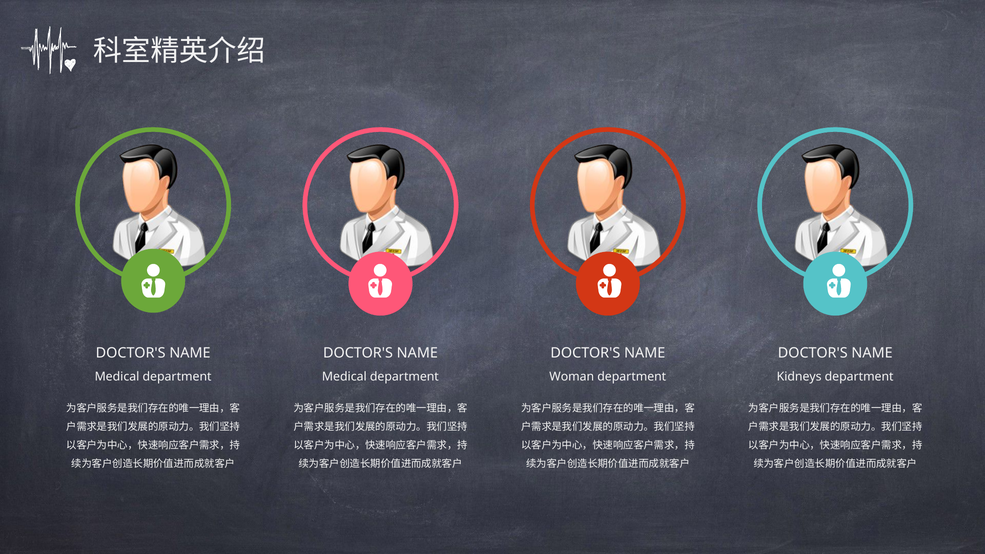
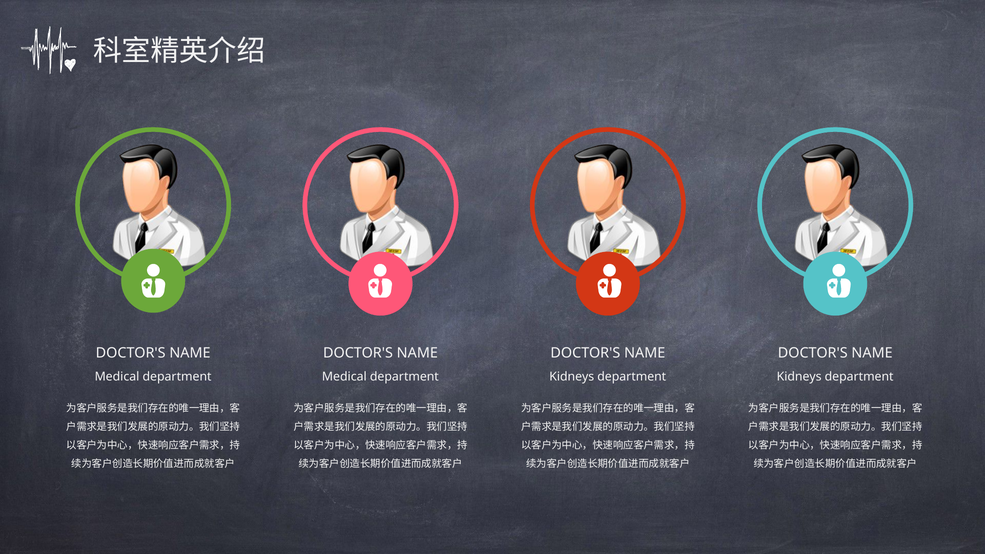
Woman at (572, 377): Woman -> Kidneys
